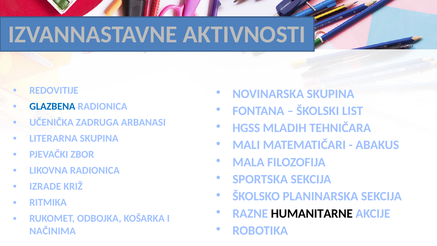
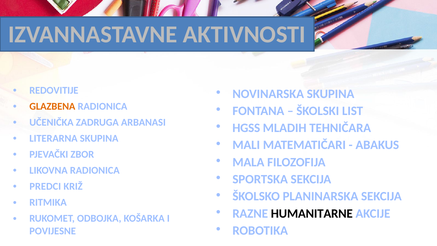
GLAZBENA colour: blue -> orange
IZRADE: IZRADE -> PREDCI
NAČINIMA: NAČINIMA -> POVIJESNE
